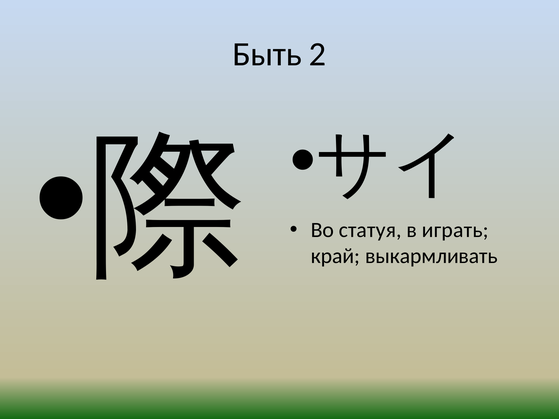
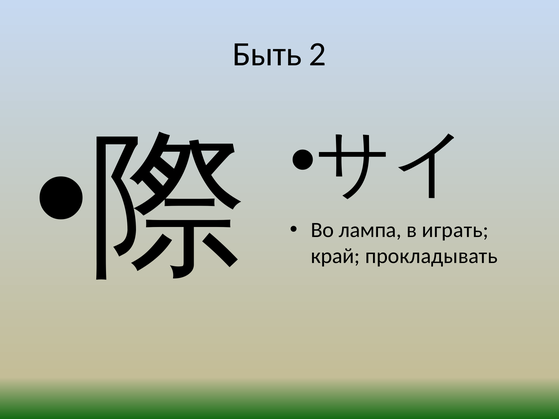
статуя: статуя -> лампа
выкармливать: выкармливать -> прокладывать
